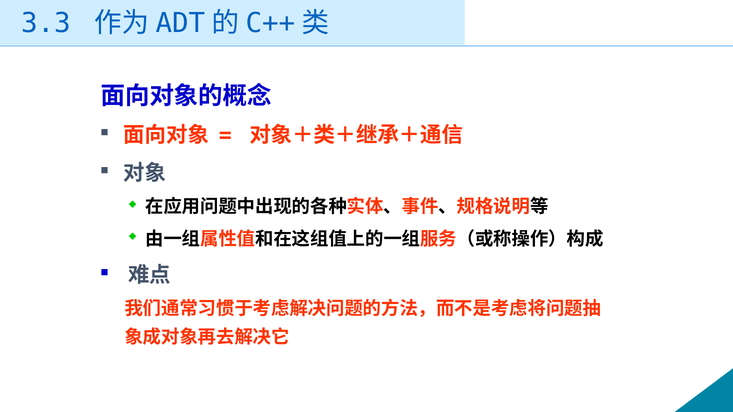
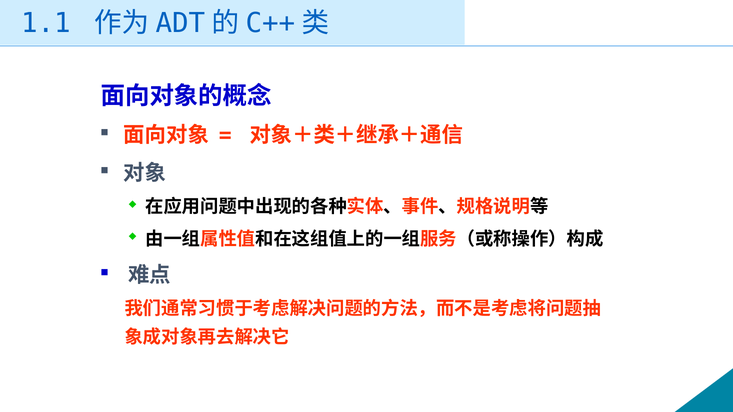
3.3: 3.3 -> 1.1
